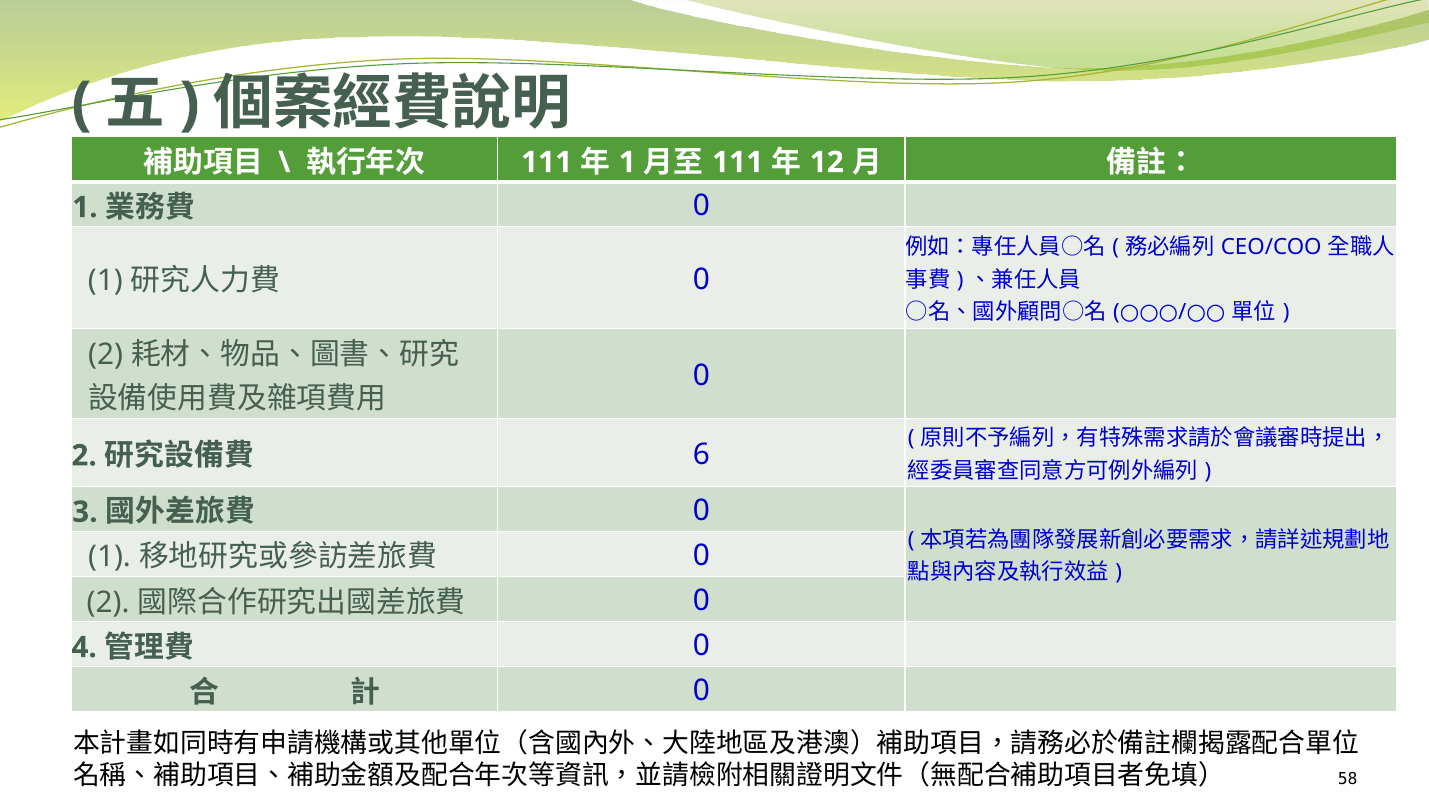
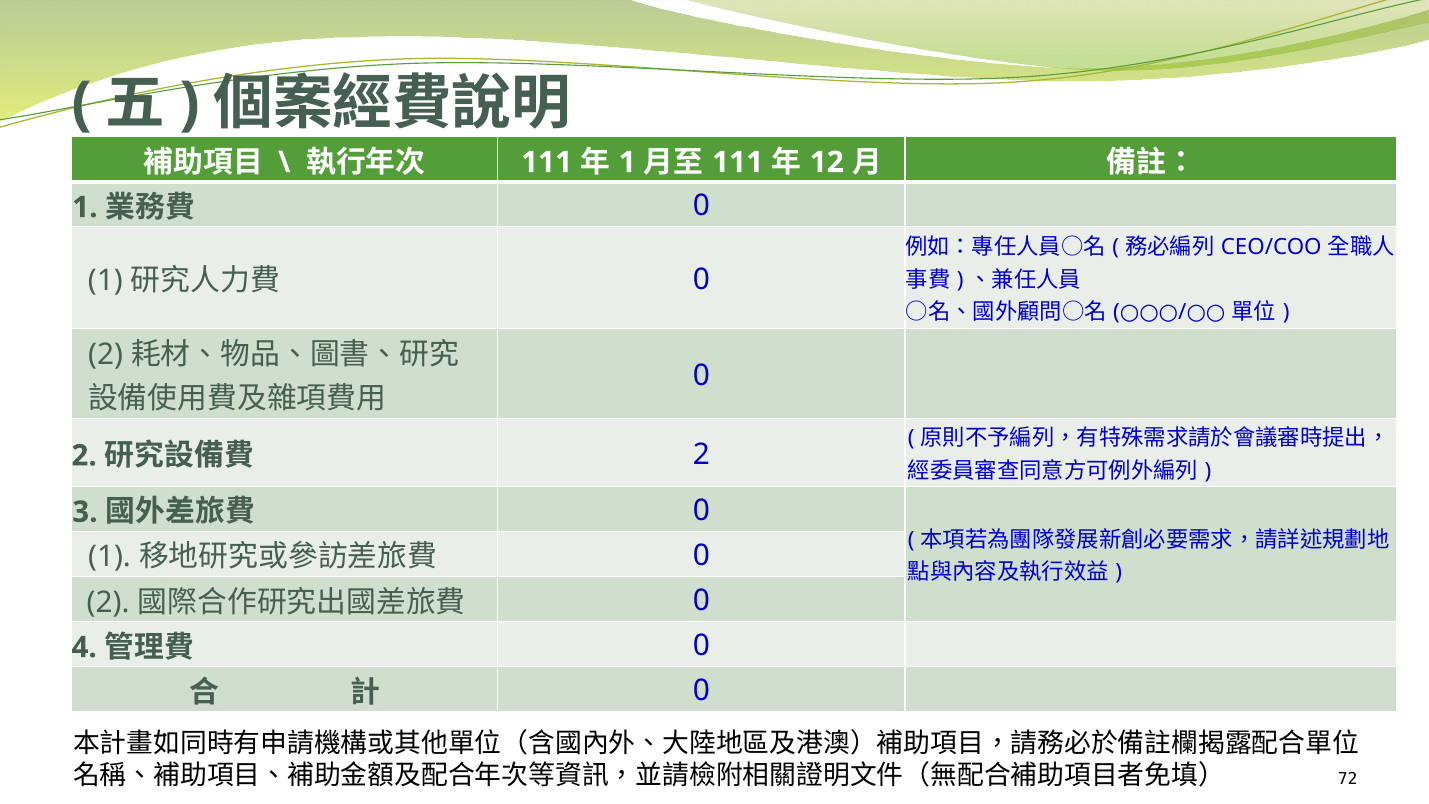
6 at (701, 454): 6 -> 2
58: 58 -> 72
